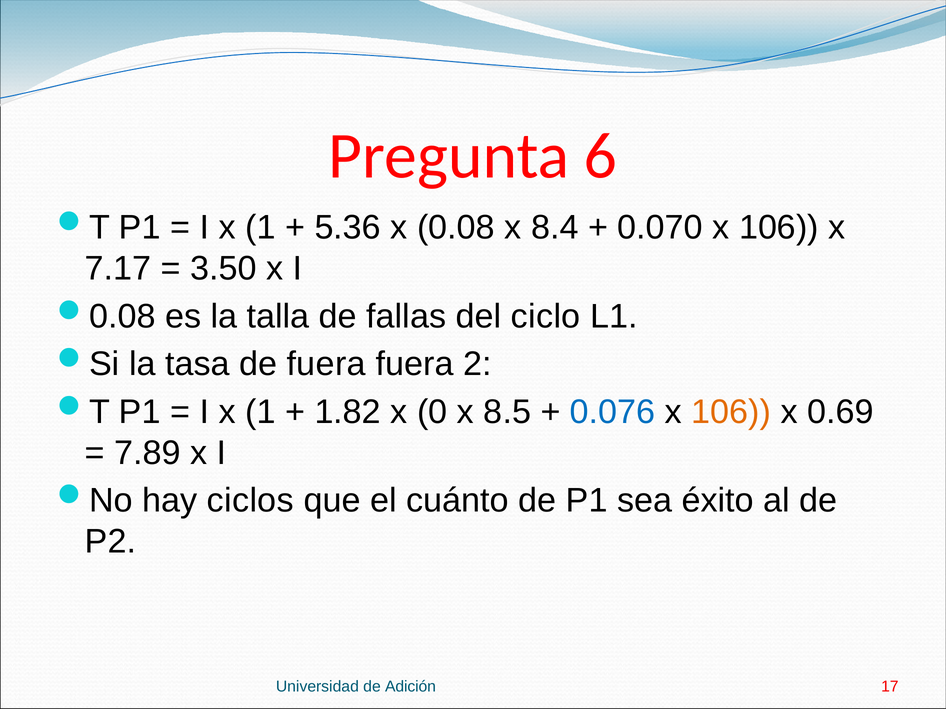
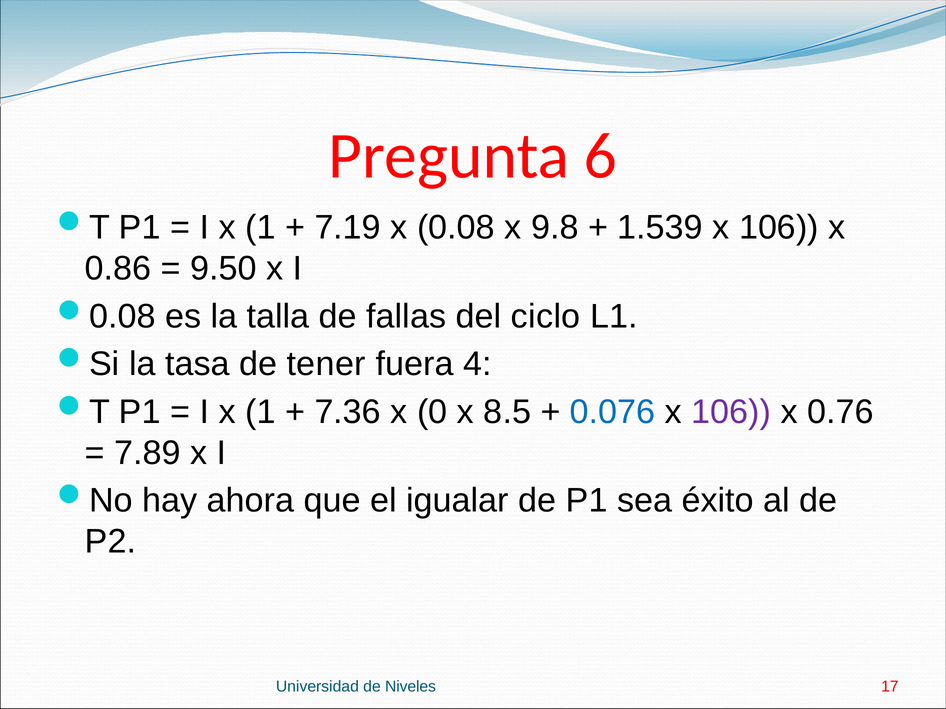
5.36: 5.36 -> 7.19
8.4: 8.4 -> 9.8
0.070: 0.070 -> 1.539
7.17: 7.17 -> 0.86
3.50: 3.50 -> 9.50
de fuera: fuera -> tener
2: 2 -> 4
1.82: 1.82 -> 7.36
106 at (731, 412) colour: orange -> purple
0.69: 0.69 -> 0.76
ciclos: ciclos -> ahora
cuánto: cuánto -> igualar
Adición: Adición -> Niveles
